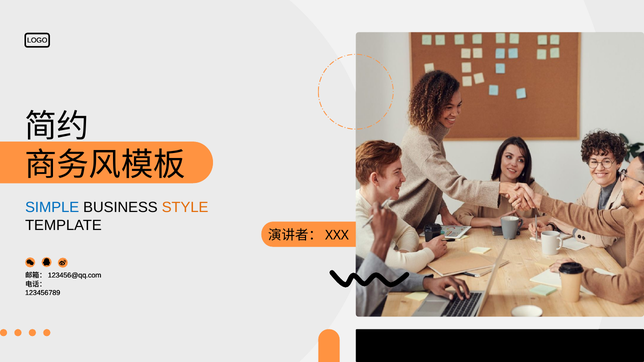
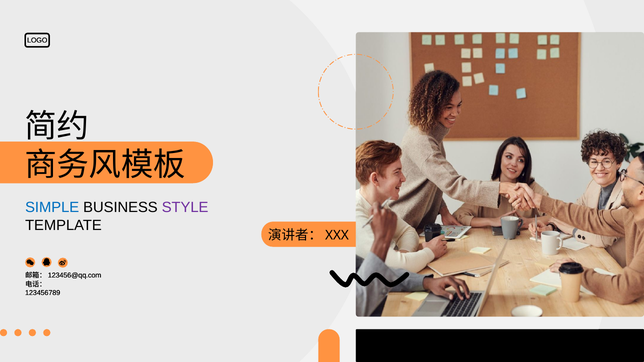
STYLE colour: orange -> purple
